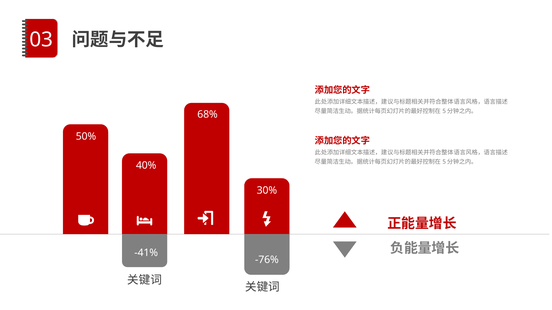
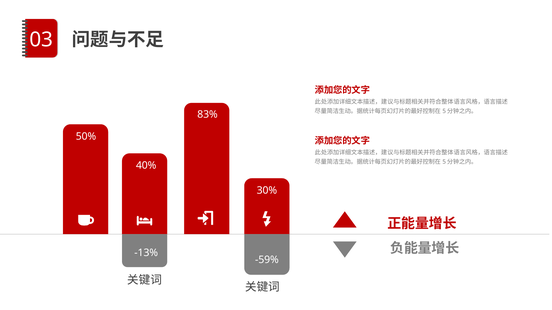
68%: 68% -> 83%
-41%: -41% -> -13%
-76%: -76% -> -59%
